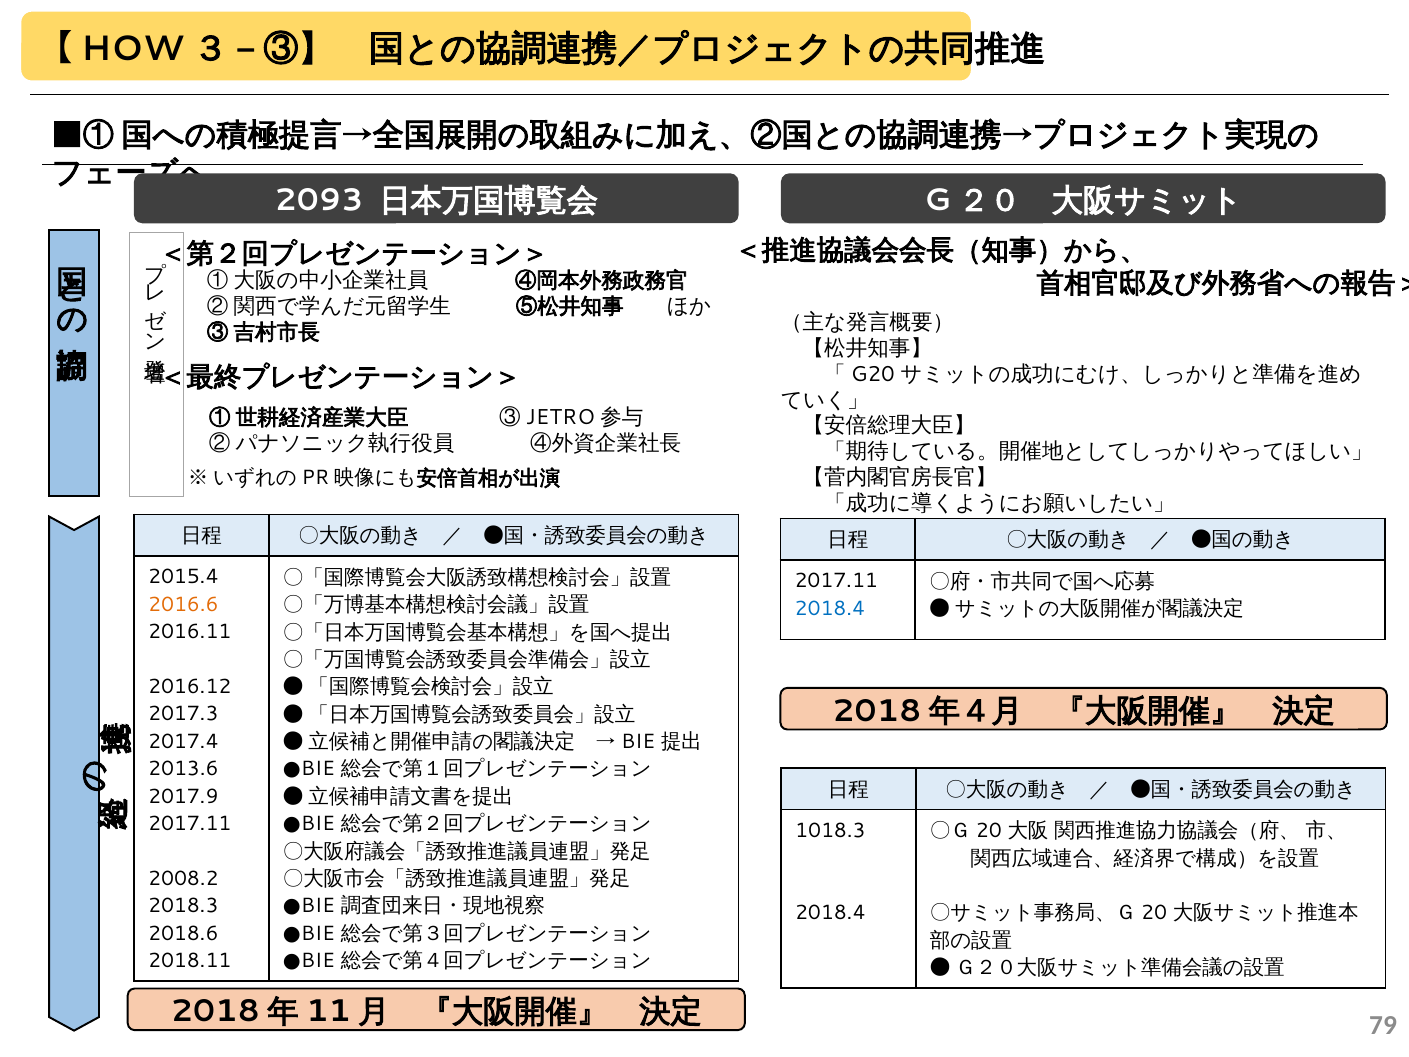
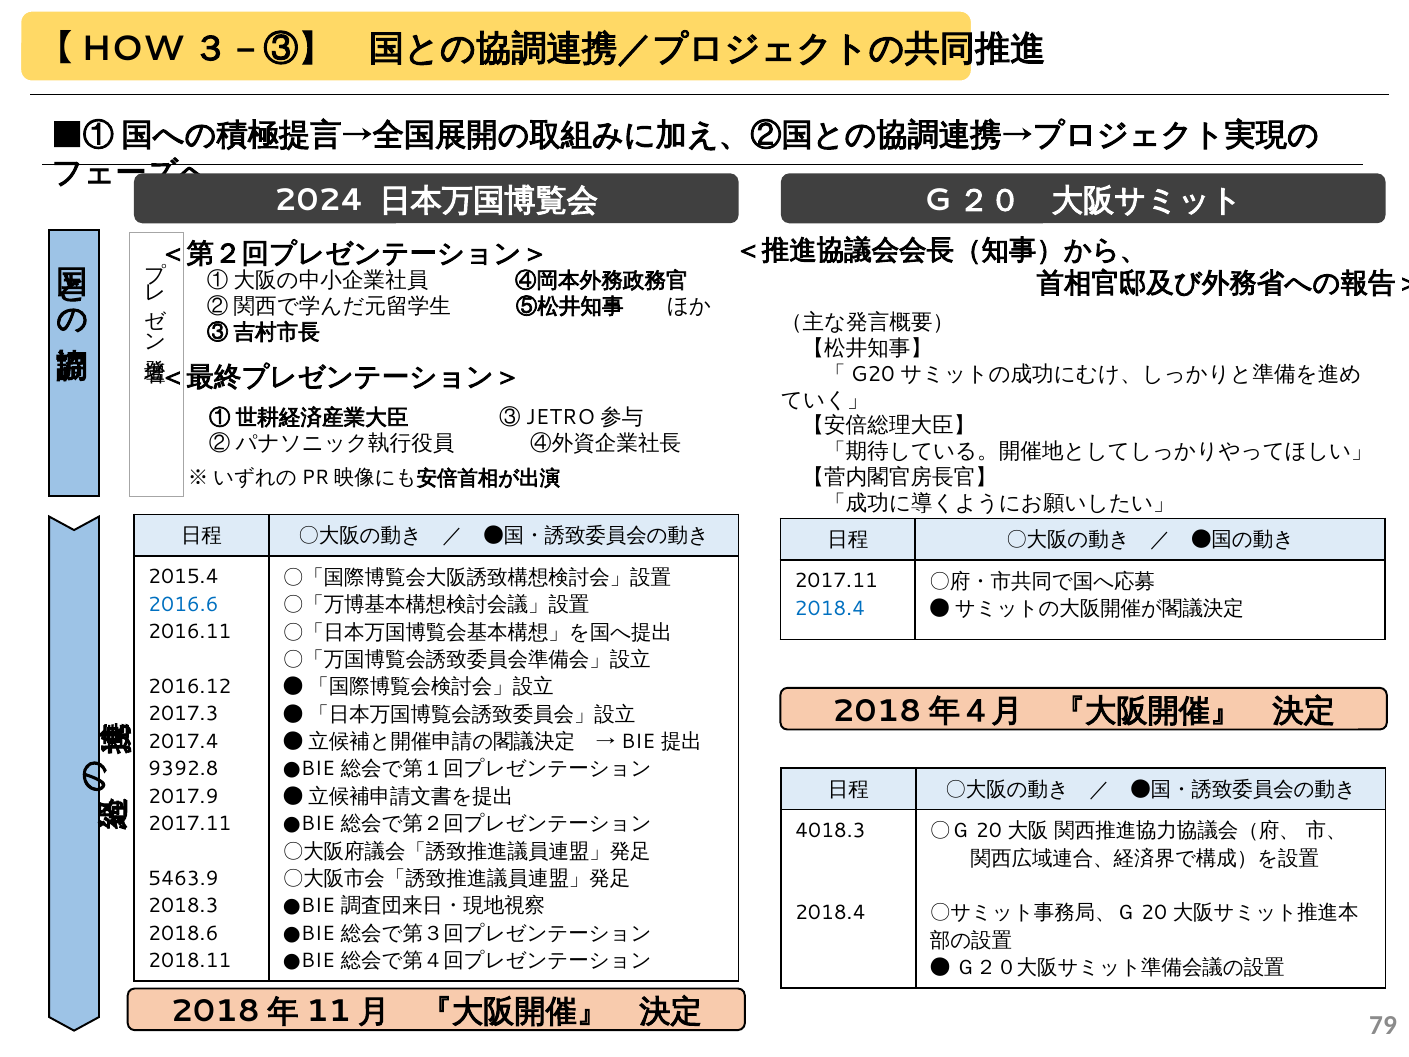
2093: 2093 -> 2024
2016.6 colour: orange -> blue
2013.6: 2013.6 -> 9392.8
1018.3: 1018.3 -> 4018.3
2008.2: 2008.2 -> 5463.9
